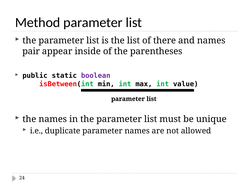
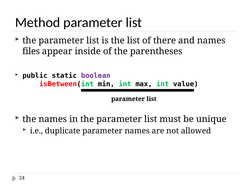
pair: pair -> files
